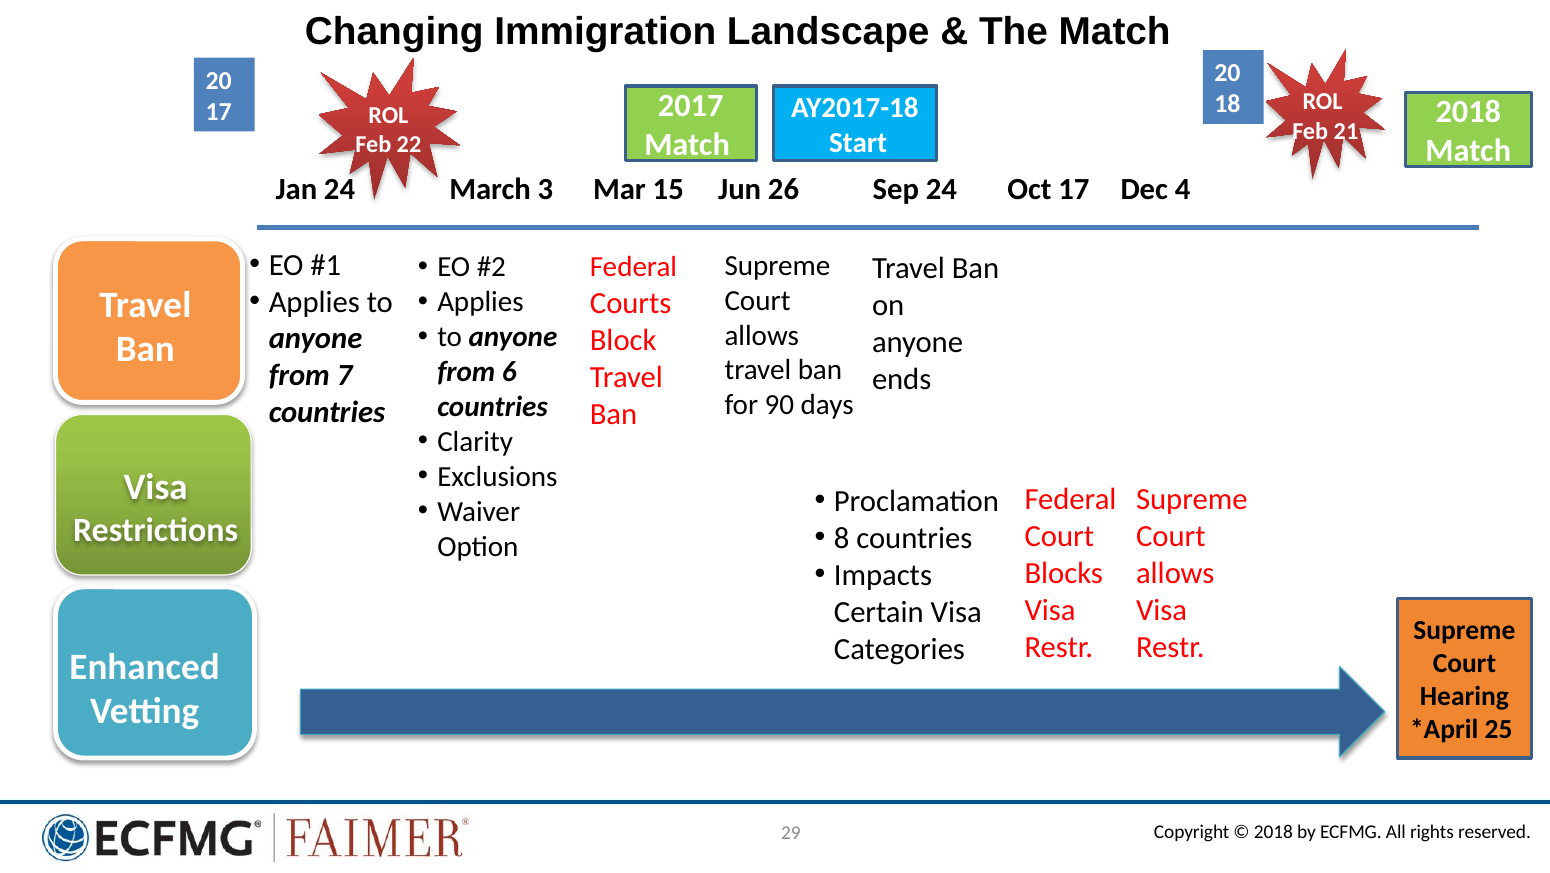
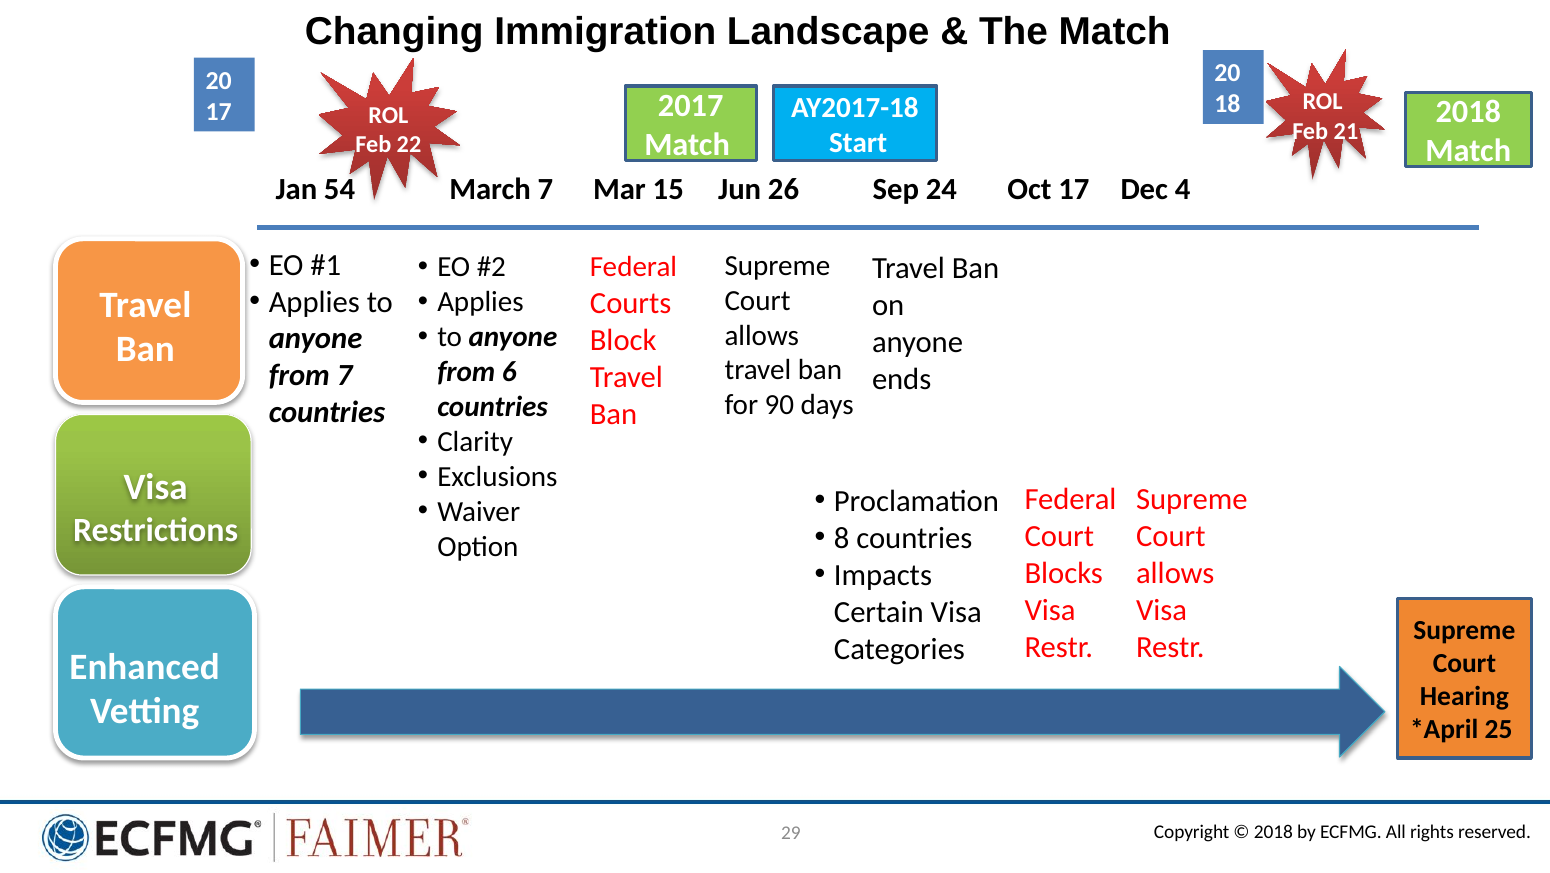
Jan 24: 24 -> 54
March 3: 3 -> 7
